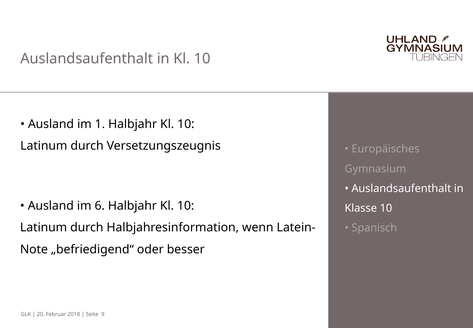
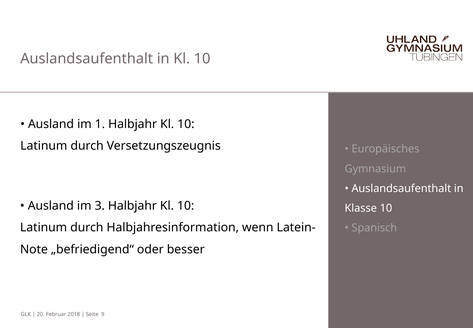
6: 6 -> 3
